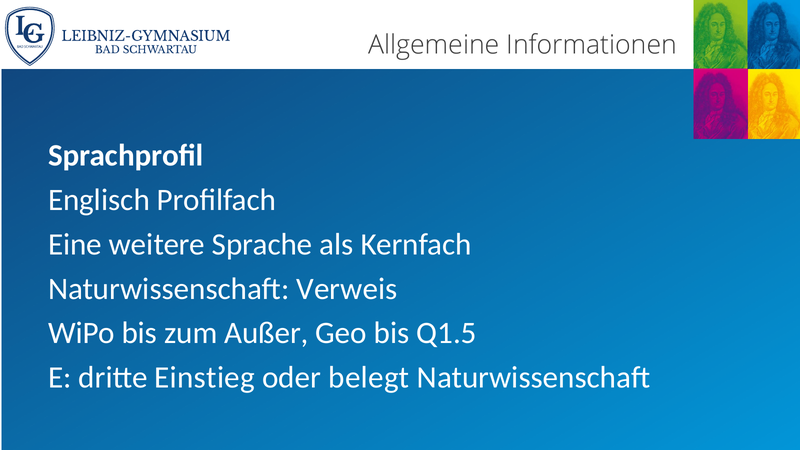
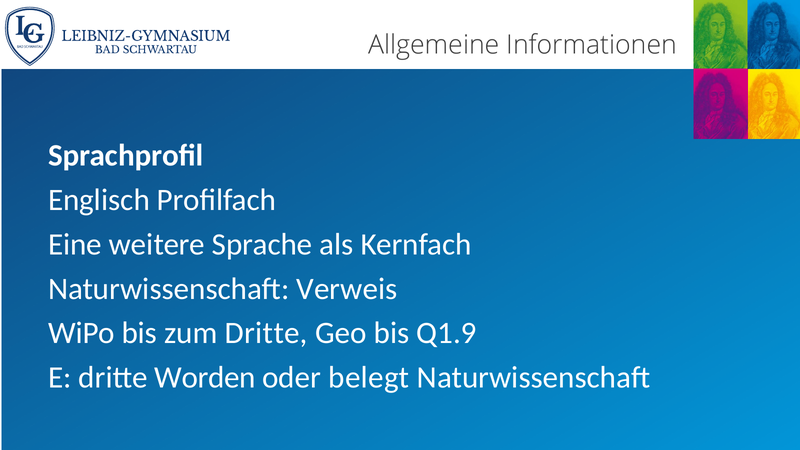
zum Außer: Außer -> Dritte
Q1.5: Q1.5 -> Q1.9
Einstieg: Einstieg -> Worden
